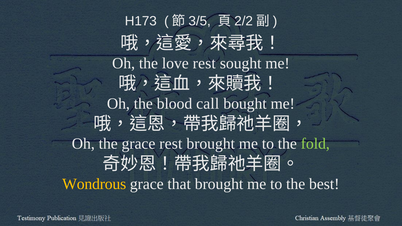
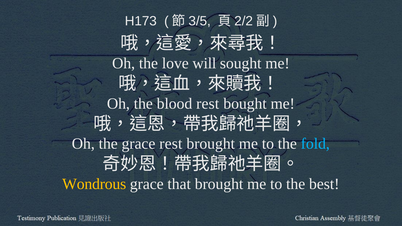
love rest: rest -> will
blood call: call -> rest
fold colour: light green -> light blue
